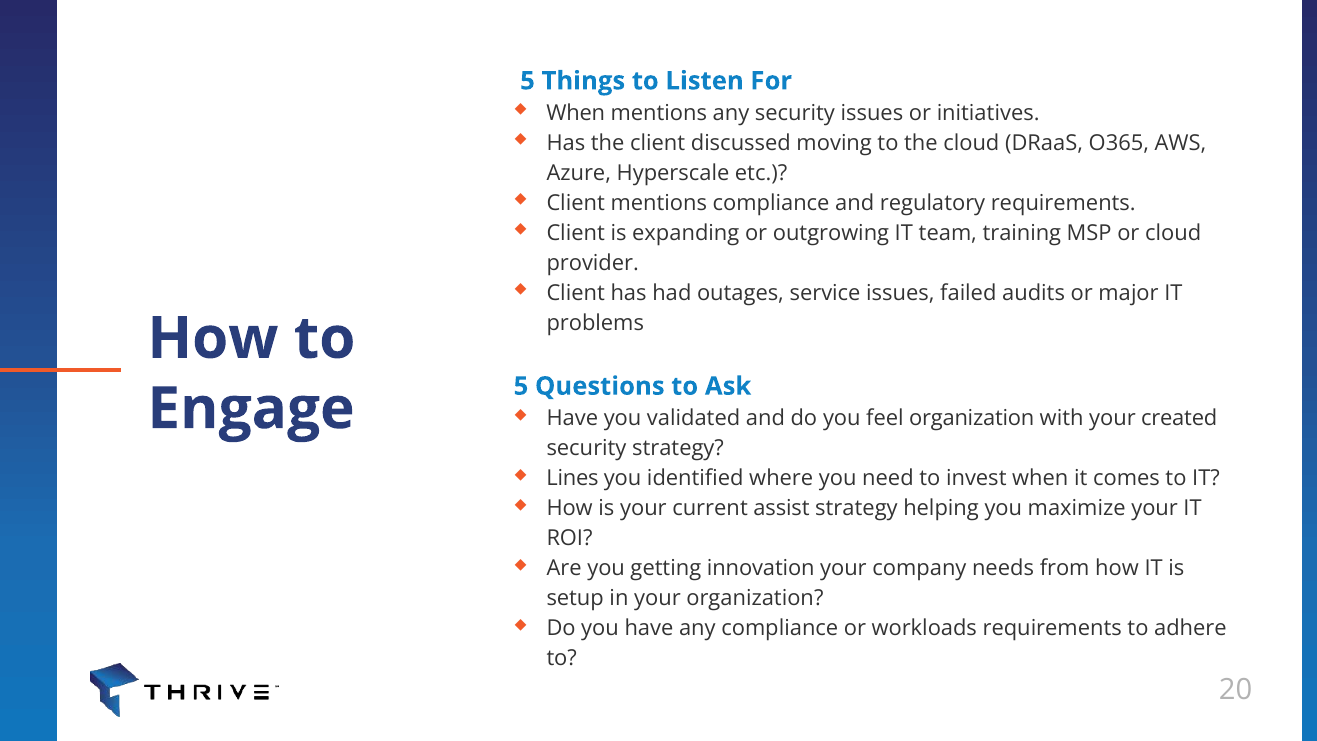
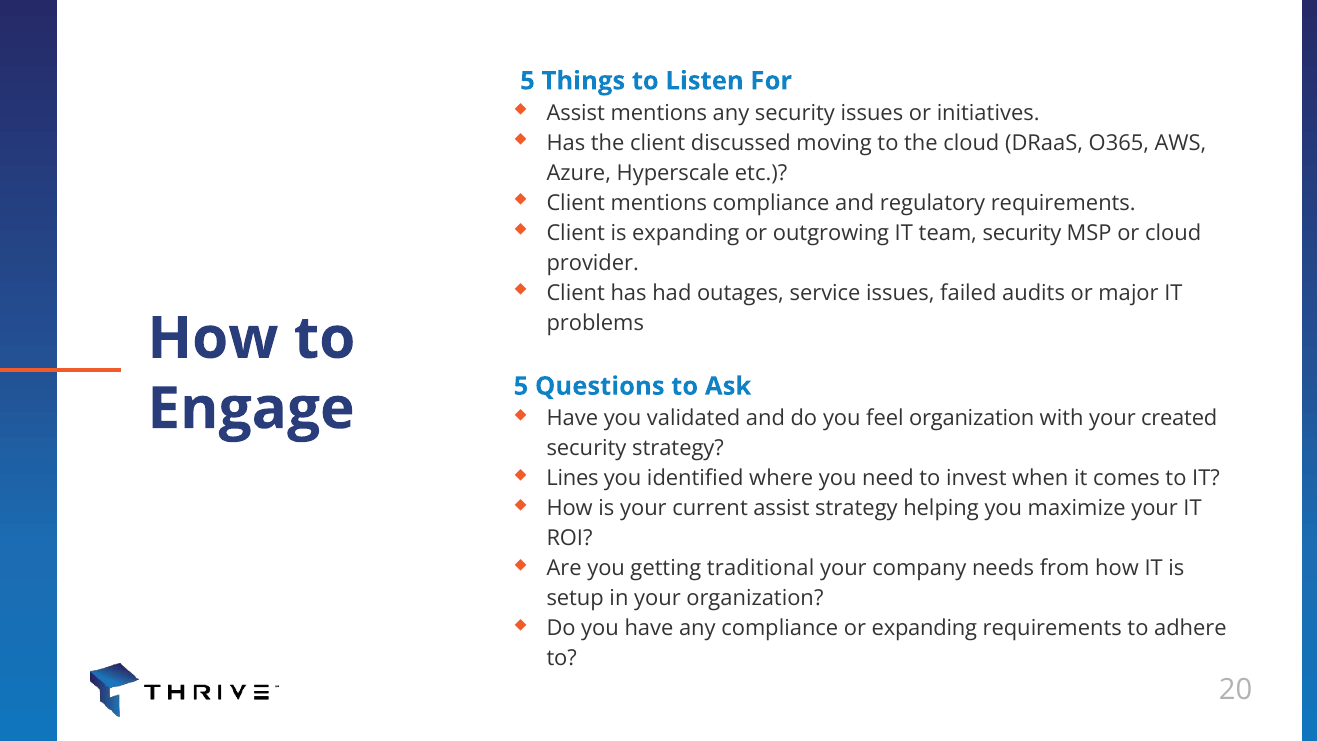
When at (576, 113): When -> Assist
team training: training -> security
innovation: innovation -> traditional
or workloads: workloads -> expanding
